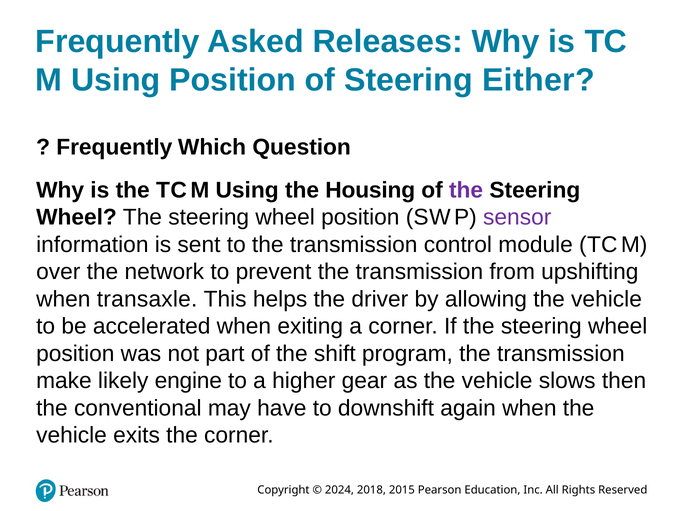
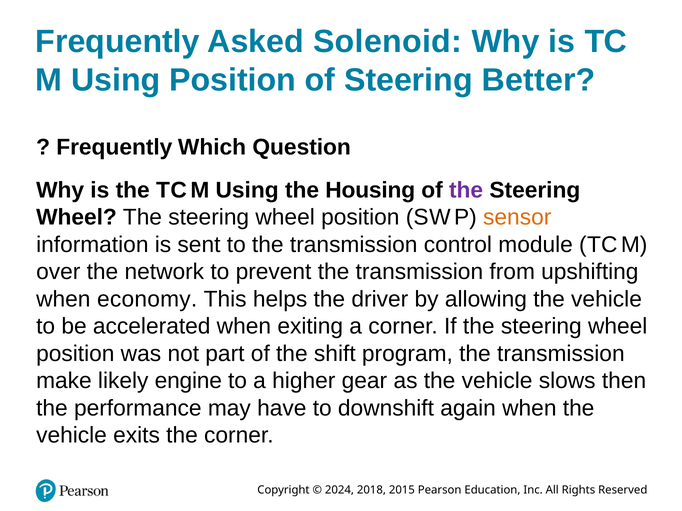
Releases: Releases -> Solenoid
Either: Either -> Better
sensor colour: purple -> orange
transaxle: transaxle -> economy
conventional: conventional -> performance
